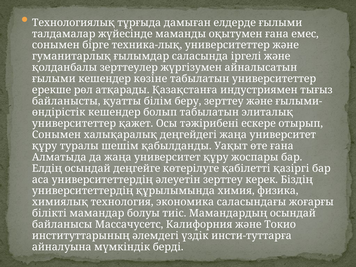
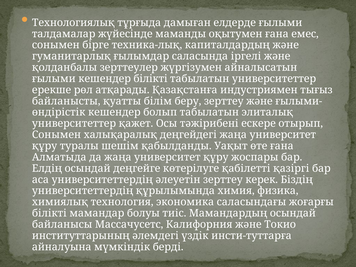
техника-лық университеттер: университеттер -> капиталдардың
кешендер көзіне: көзіне -> білікті
